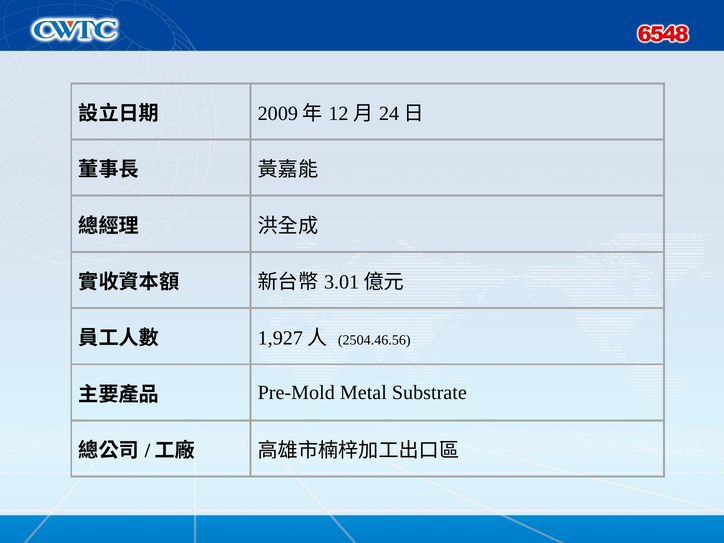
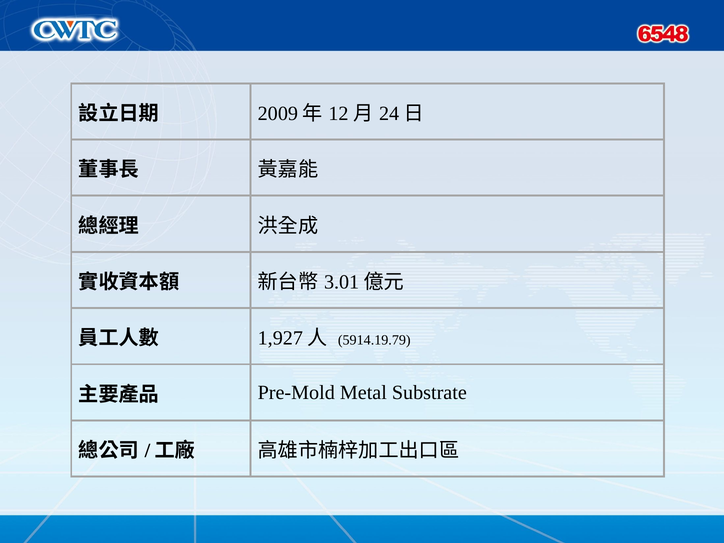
2504.46.56: 2504.46.56 -> 5914.19.79
